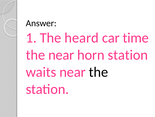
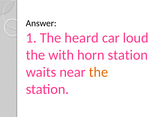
time: time -> loud
the near: near -> with
the at (98, 72) colour: black -> orange
